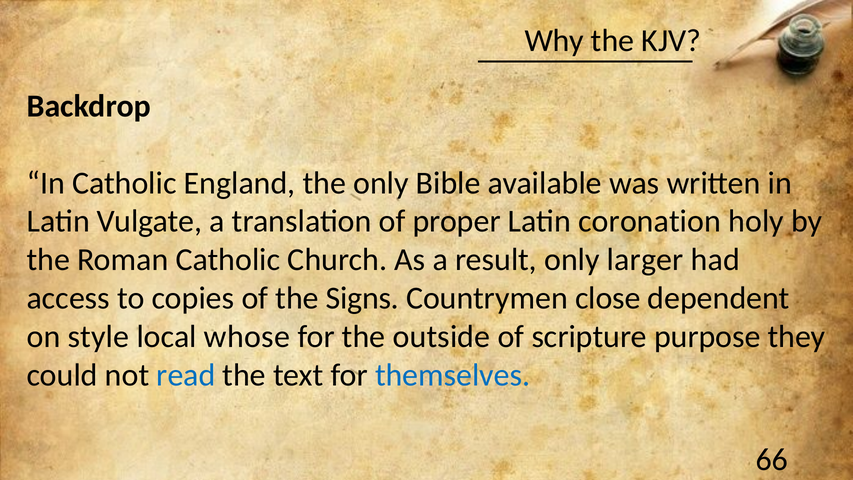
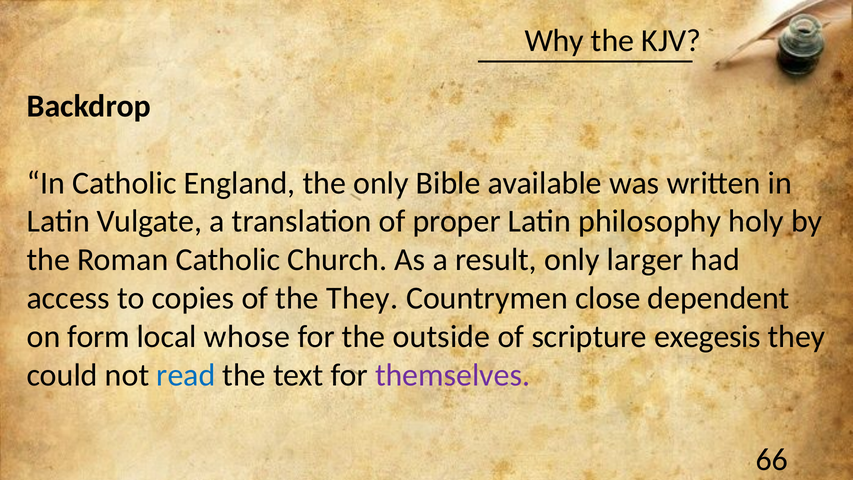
coronation: coronation -> philosophy
the Signs: Signs -> They
style: style -> form
purpose: purpose -> exegesis
themselves colour: blue -> purple
